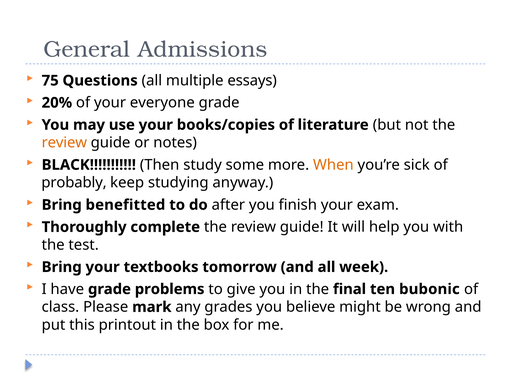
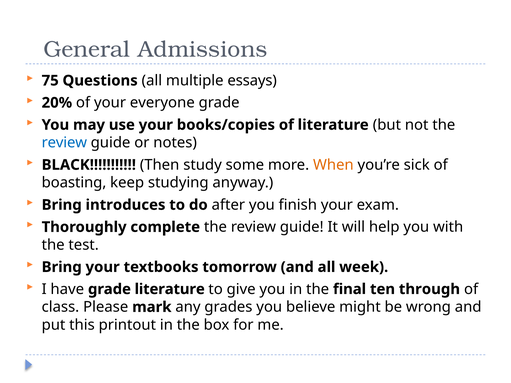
review at (64, 143) colour: orange -> blue
probably: probably -> boasting
benefitted: benefitted -> introduces
grade problems: problems -> literature
bubonic: bubonic -> through
